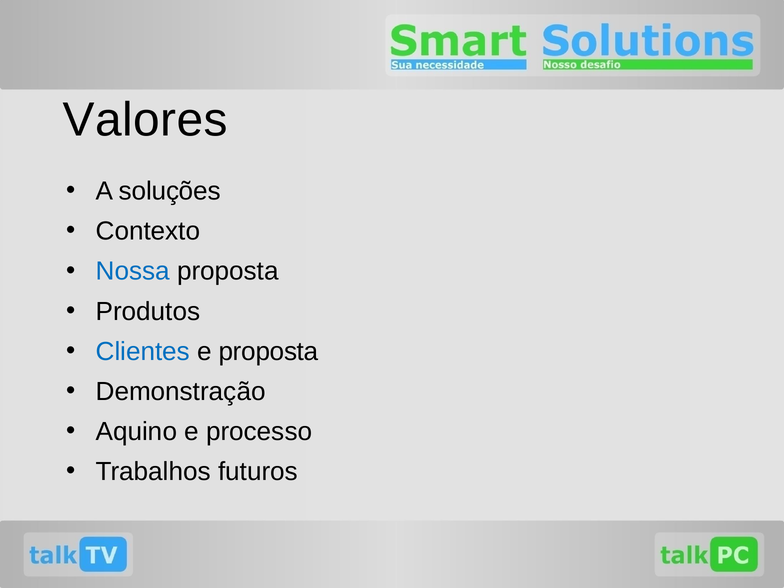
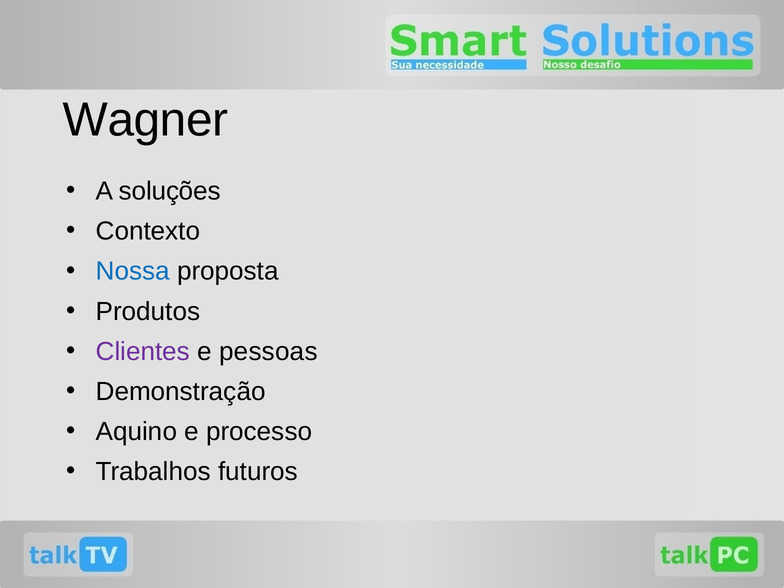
Valores: Valores -> Wagner
Clientes colour: blue -> purple
e proposta: proposta -> pessoas
